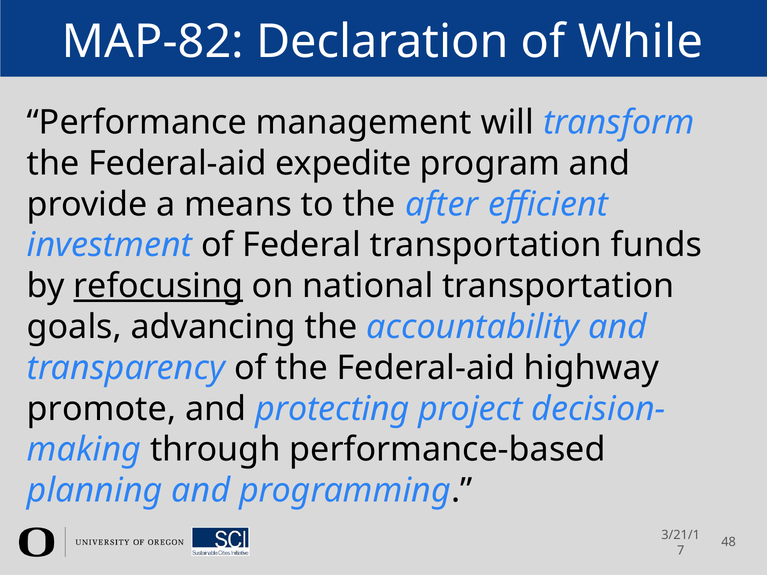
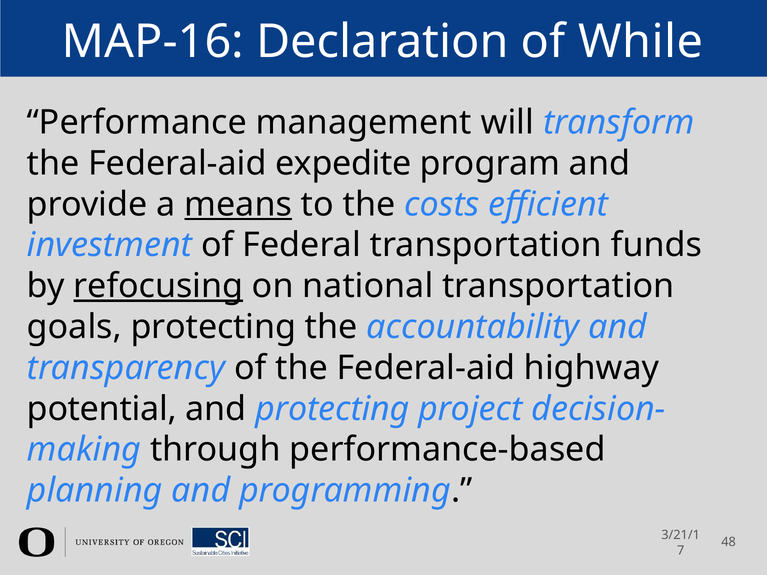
MAP-82: MAP-82 -> MAP-16
means underline: none -> present
after: after -> costs
goals advancing: advancing -> protecting
promote: promote -> potential
